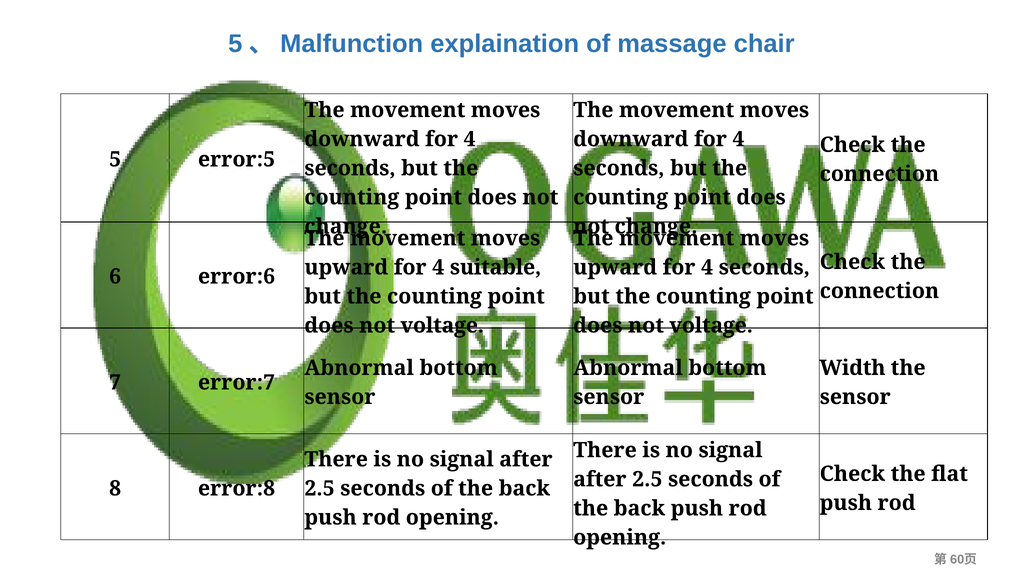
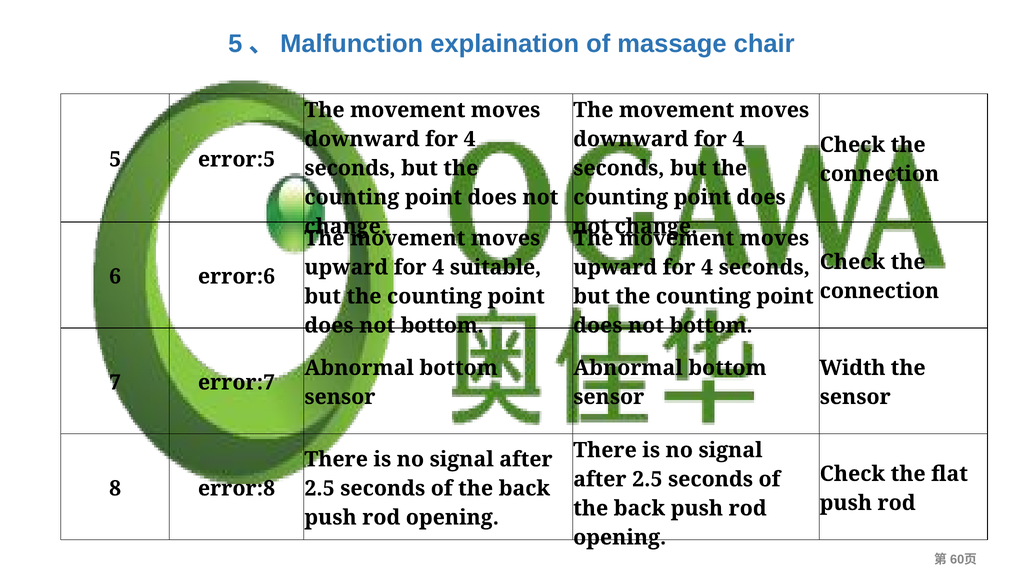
voltage at (442, 326): voltage -> bottom
voltage at (711, 326): voltage -> bottom
